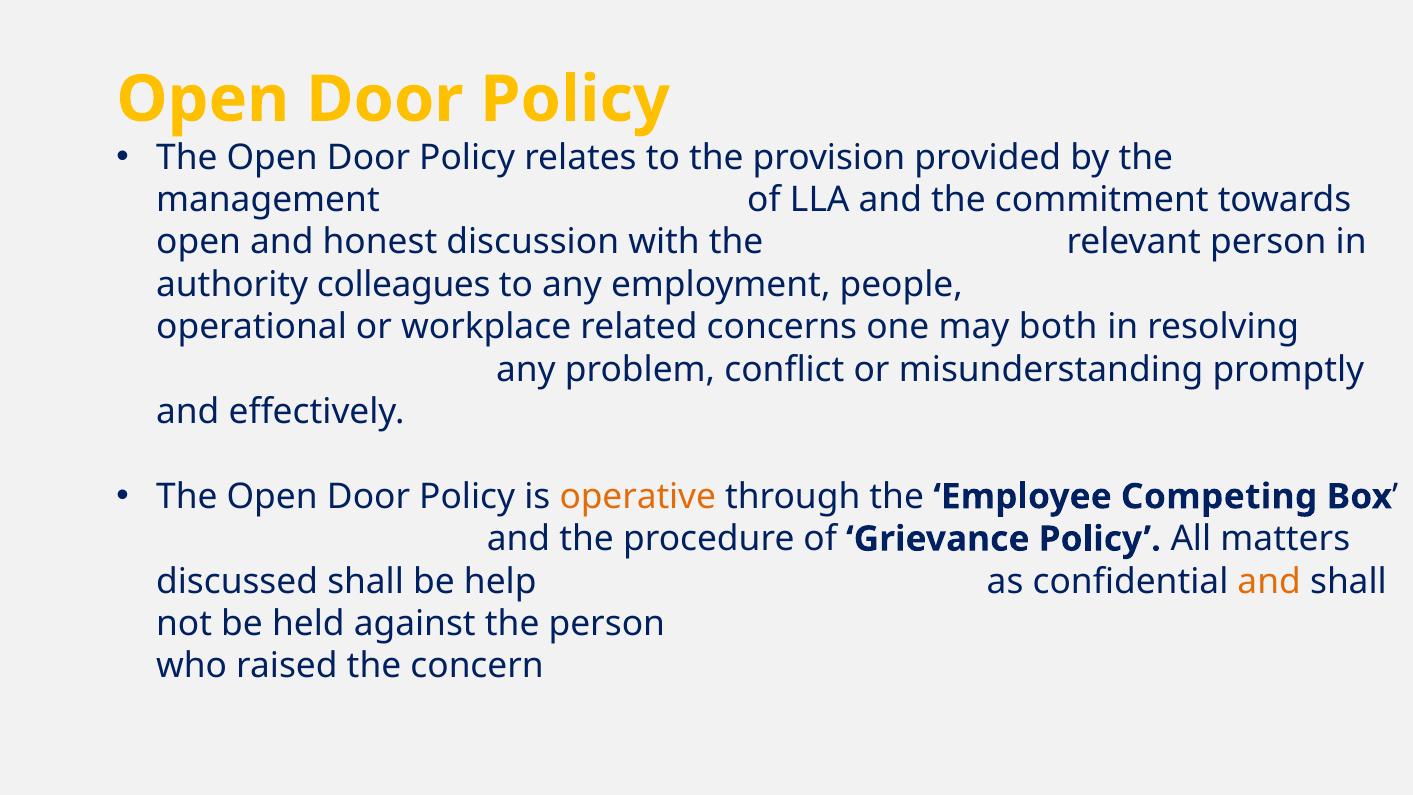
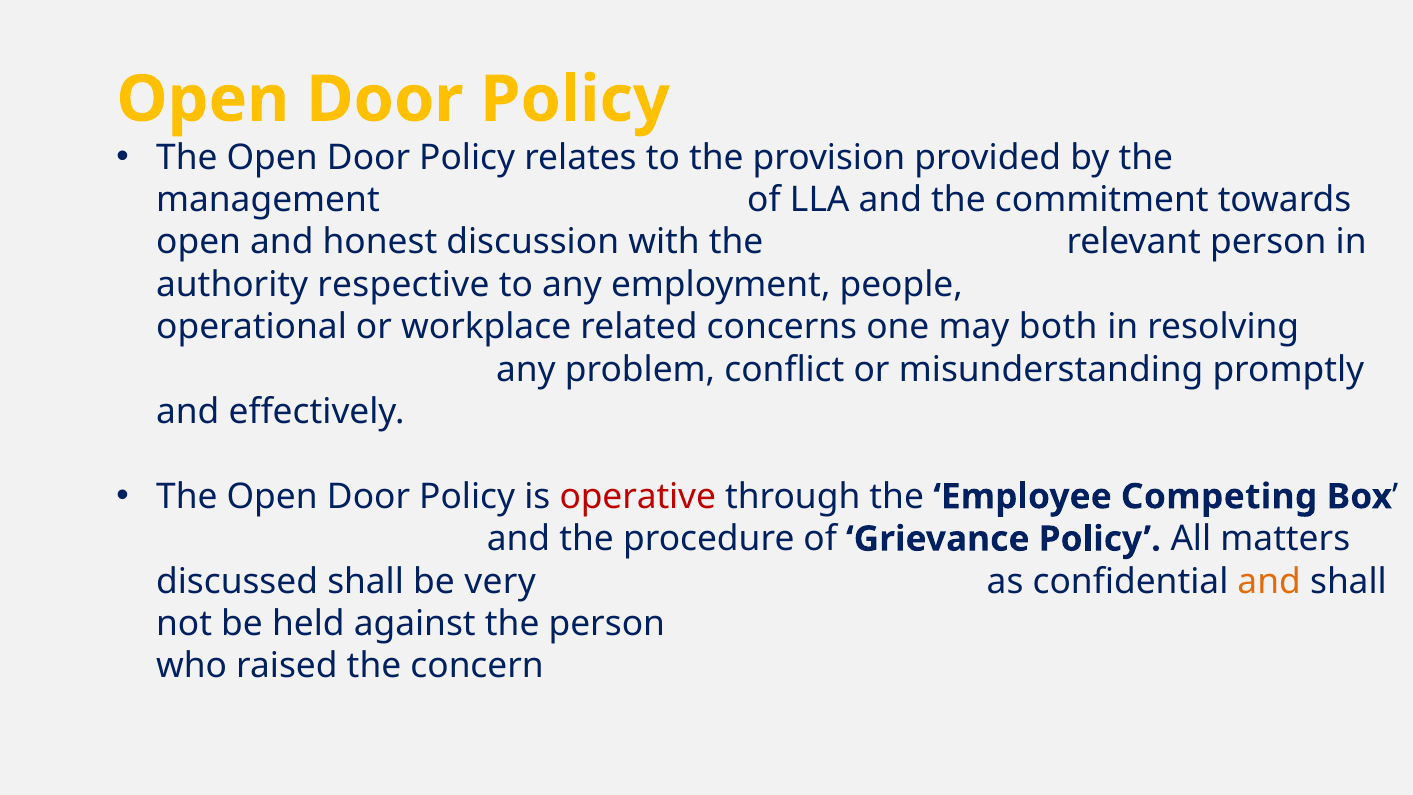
colleagues: colleagues -> respective
operative colour: orange -> red
help: help -> very
